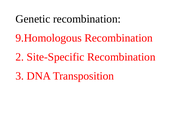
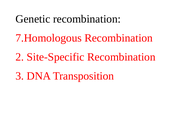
9.Homologous: 9.Homologous -> 7.Homologous
